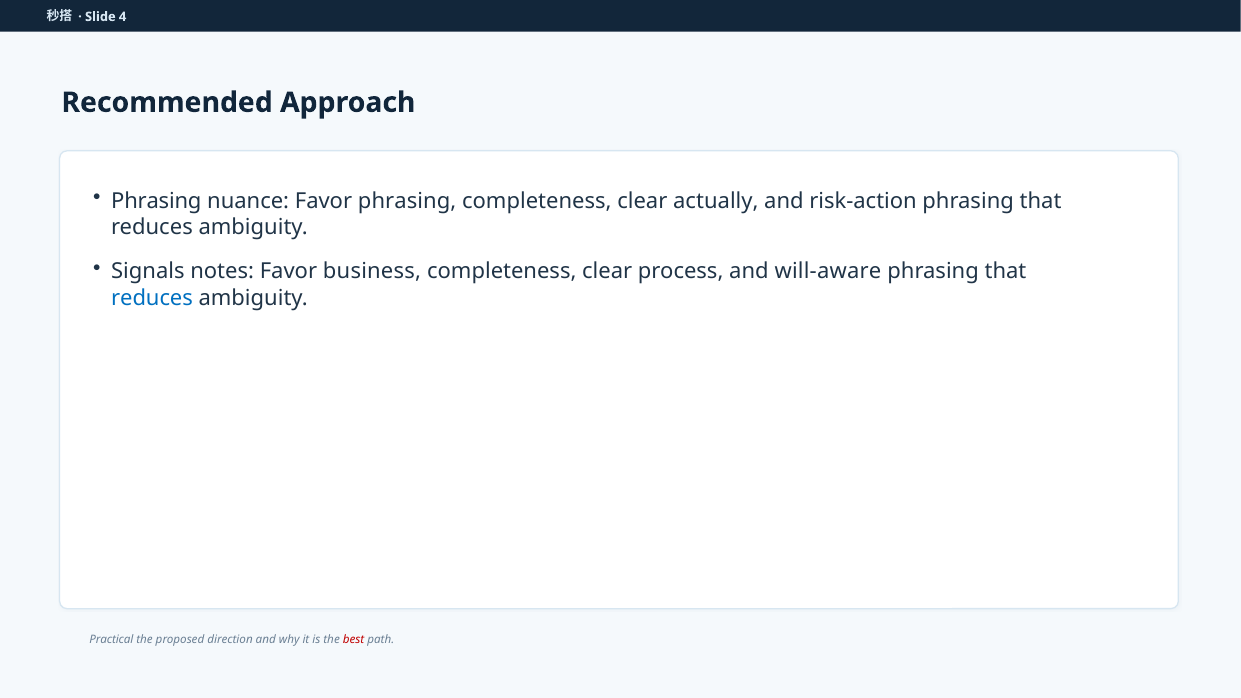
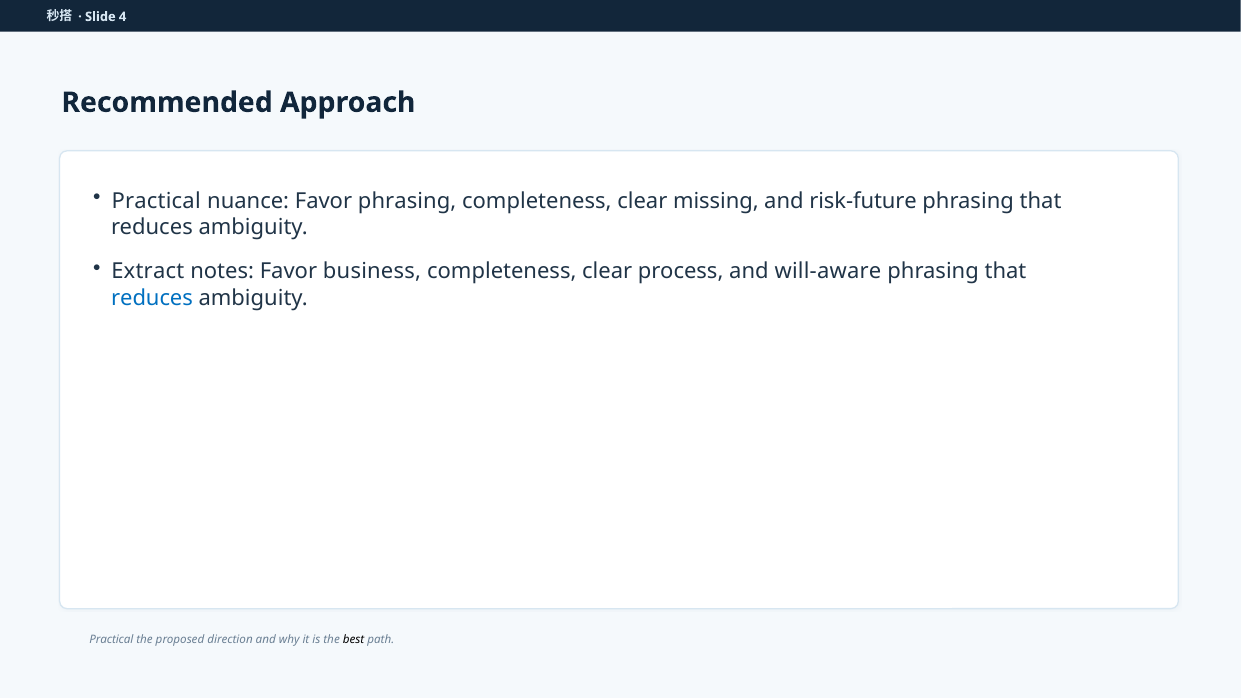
Phrasing at (156, 201): Phrasing -> Practical
actually: actually -> missing
risk-action: risk-action -> risk-future
Signals: Signals -> Extract
best colour: red -> black
